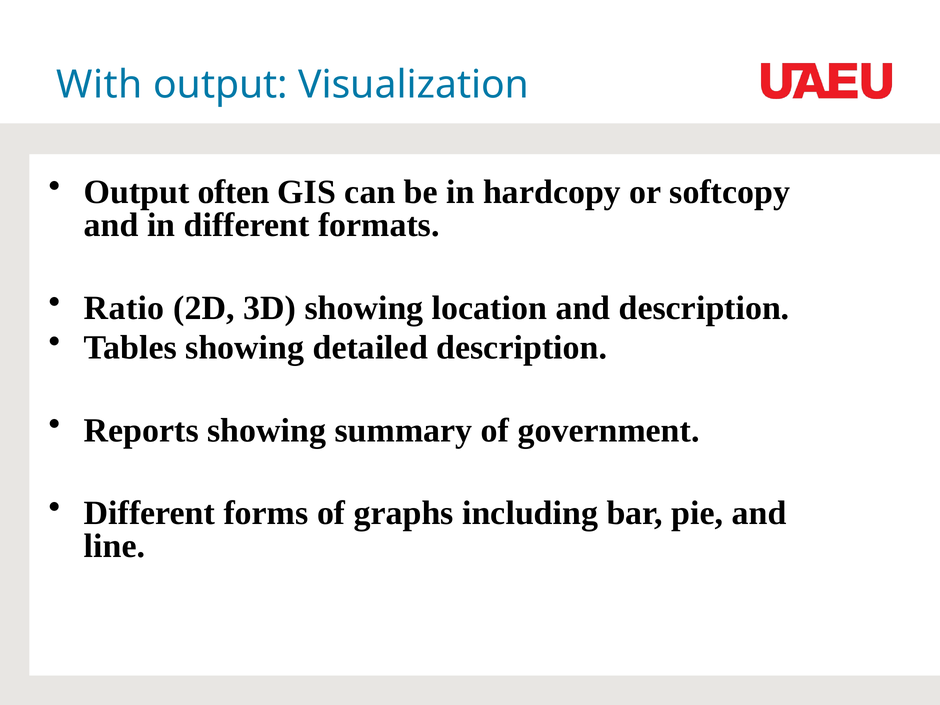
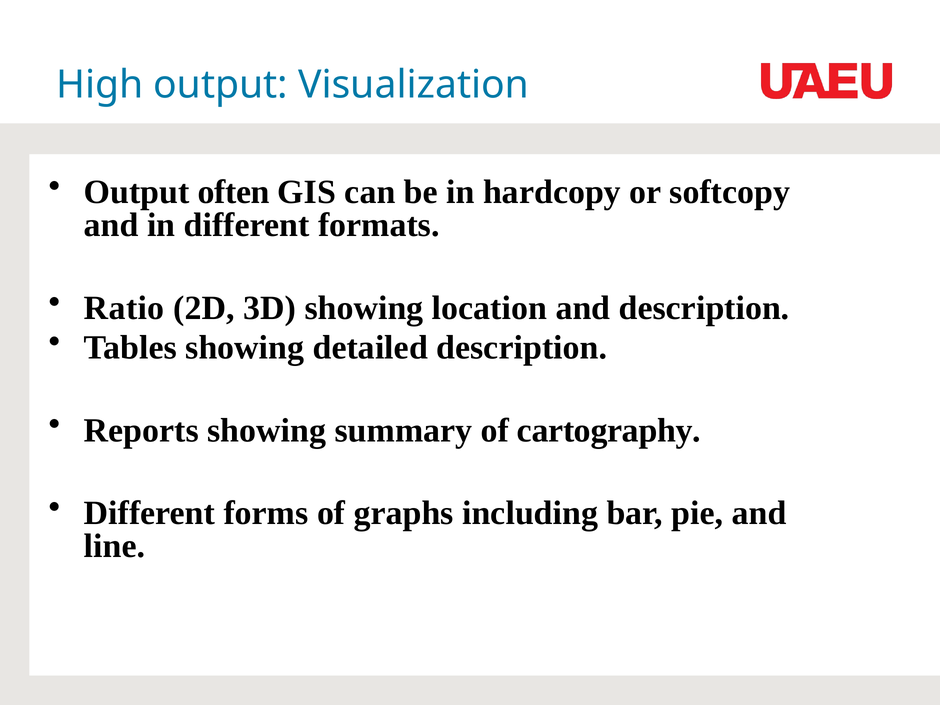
With: With -> High
government: government -> cartography
